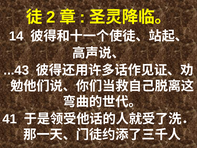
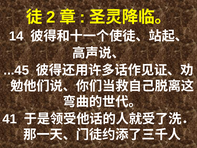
...43: ...43 -> ...45
